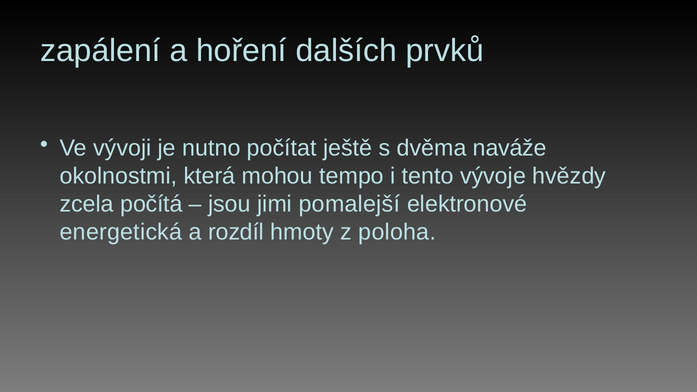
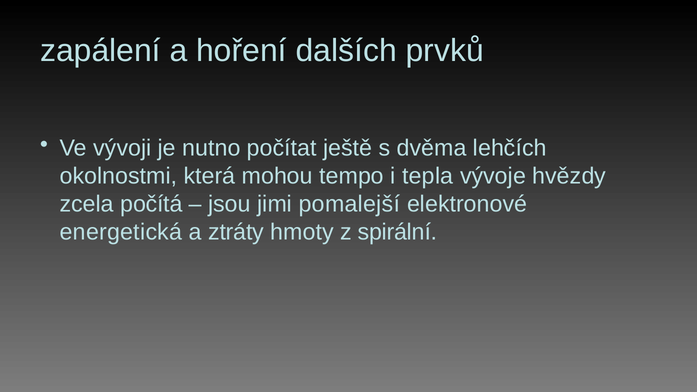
naváže: naváže -> lehčích
tento: tento -> tepla
rozdíl: rozdíl -> ztráty
poloha: poloha -> spirální
